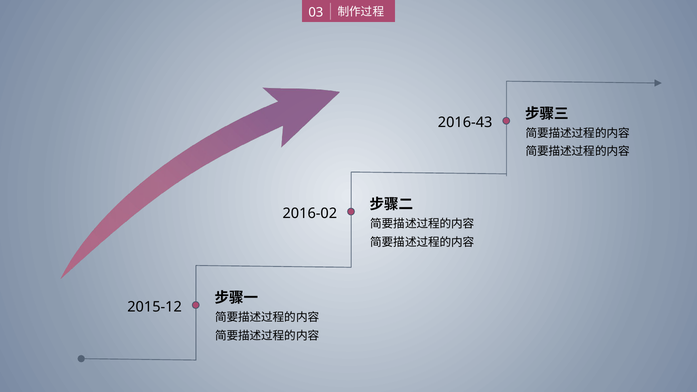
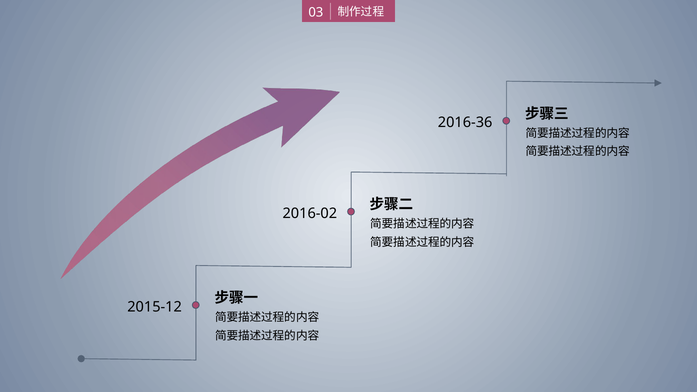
2016-43: 2016-43 -> 2016-36
